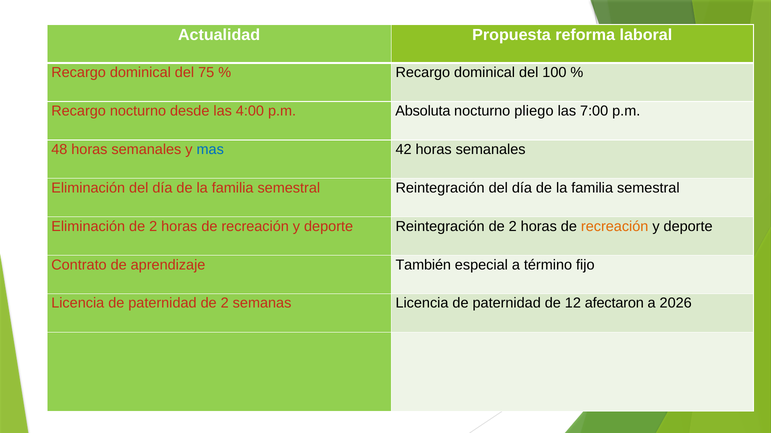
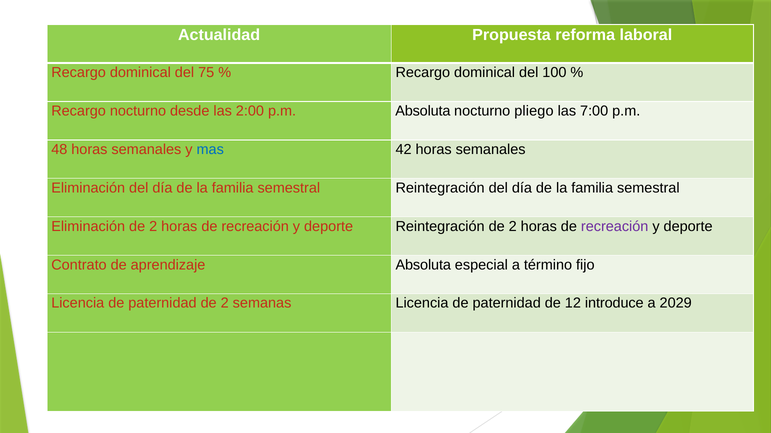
4:00: 4:00 -> 2:00
recreación at (615, 227) colour: orange -> purple
aprendizaje También: También -> Absoluta
afectaron: afectaron -> introduce
2026: 2026 -> 2029
